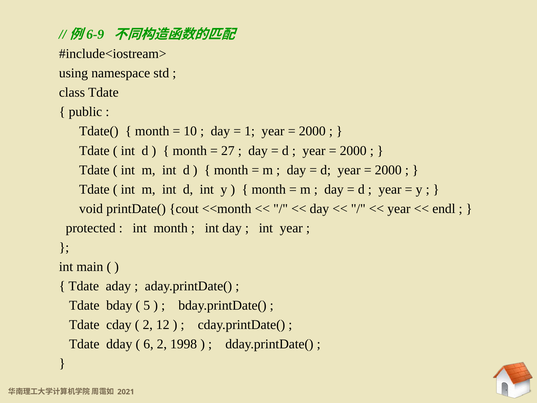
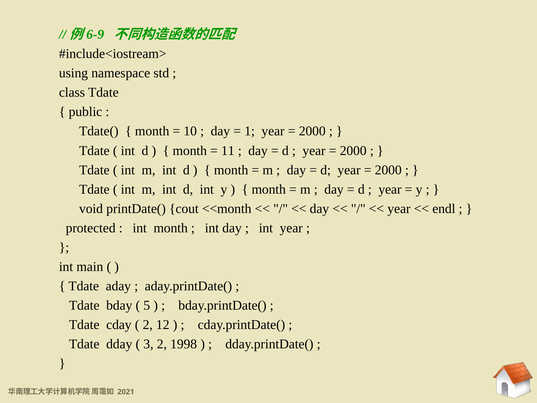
27: 27 -> 11
6: 6 -> 3
